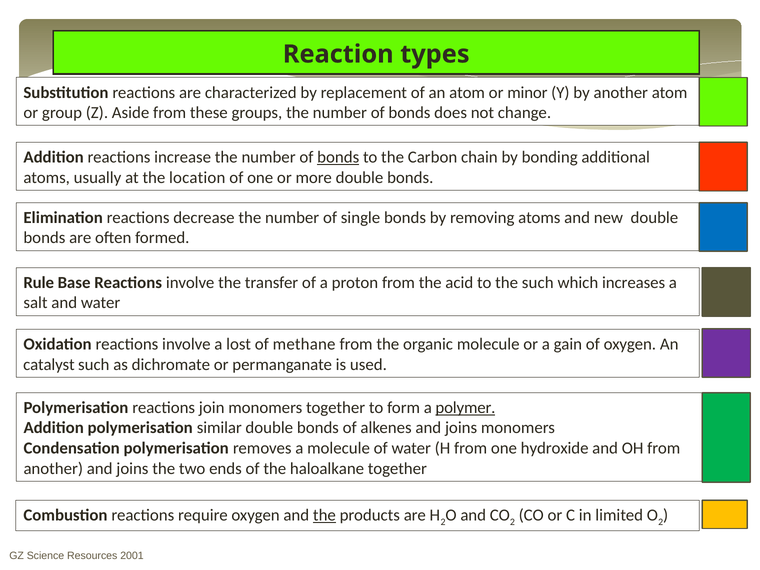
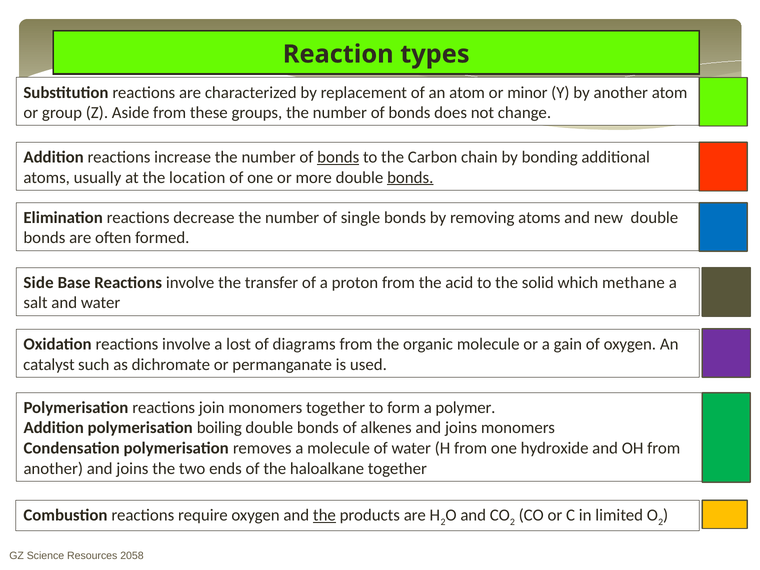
bonds at (410, 177) underline: none -> present
Rule: Rule -> Side
the such: such -> solid
increases: increases -> methane
methane: methane -> diagrams
polymer underline: present -> none
similar: similar -> boiling
2001: 2001 -> 2058
